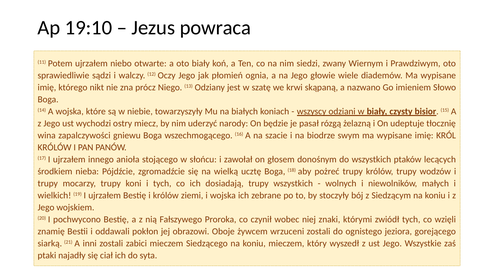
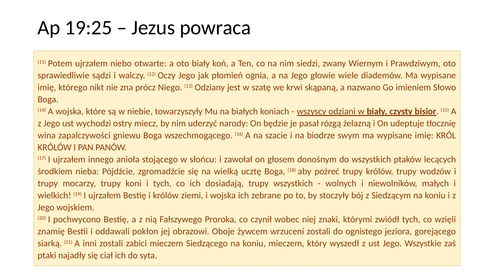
19:10: 19:10 -> 19:25
